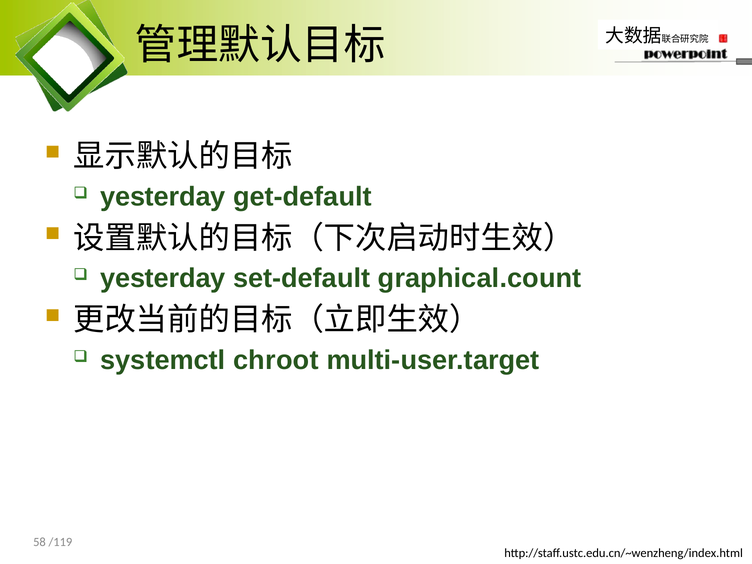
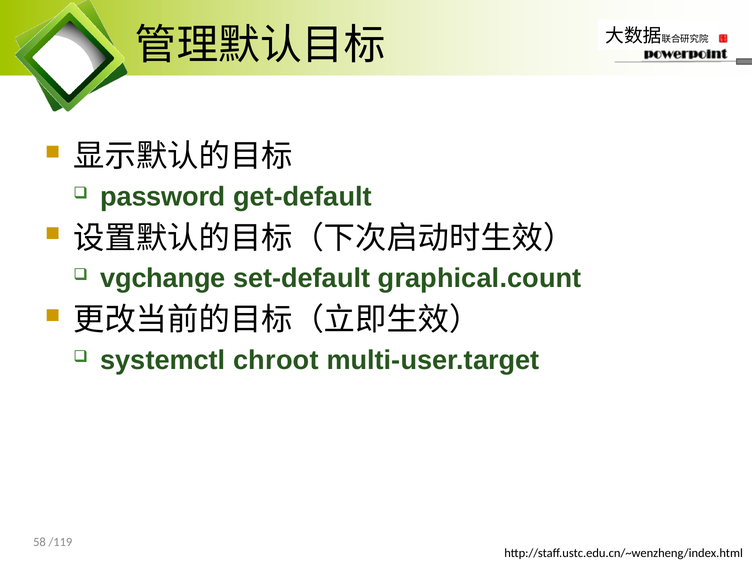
yesterday at (163, 197): yesterday -> password
yesterday at (163, 278): yesterday -> vgchange
